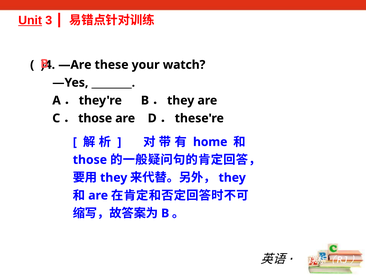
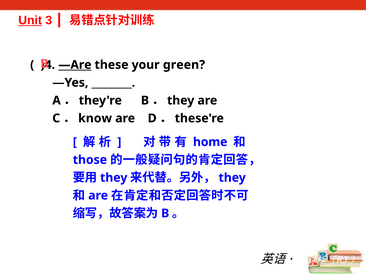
—Are underline: none -> present
watch: watch -> green
those at (95, 118): those -> know
